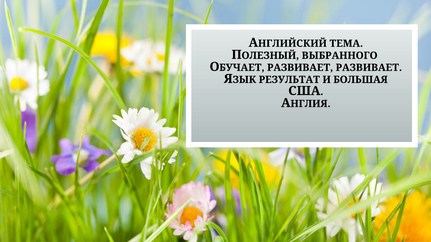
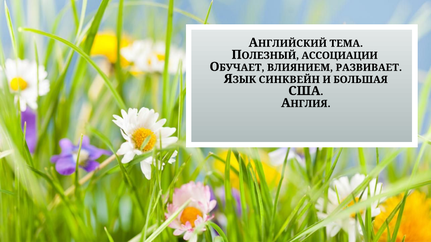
ВЫБРАННОГО: ВЫБРАННОГО -> АССОЦИАЦИИ
РАЗВИВАЕТ at (300, 68): РАЗВИВАЕТ -> ВЛИЯНИЕМ
РЕЗУЛЬТАТ: РЕЗУЛЬТАТ -> СИНКВЕЙН
